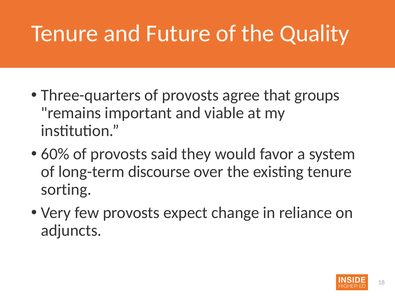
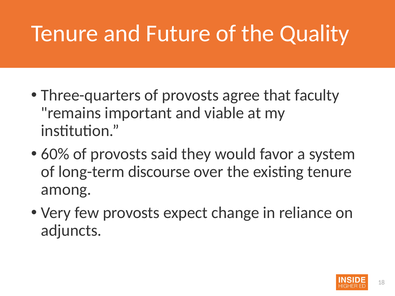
groups: groups -> faculty
sorting: sorting -> among
